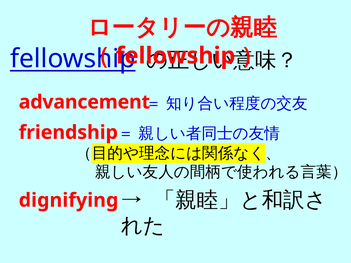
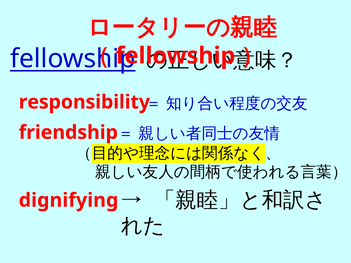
advancement: advancement -> responsibility
